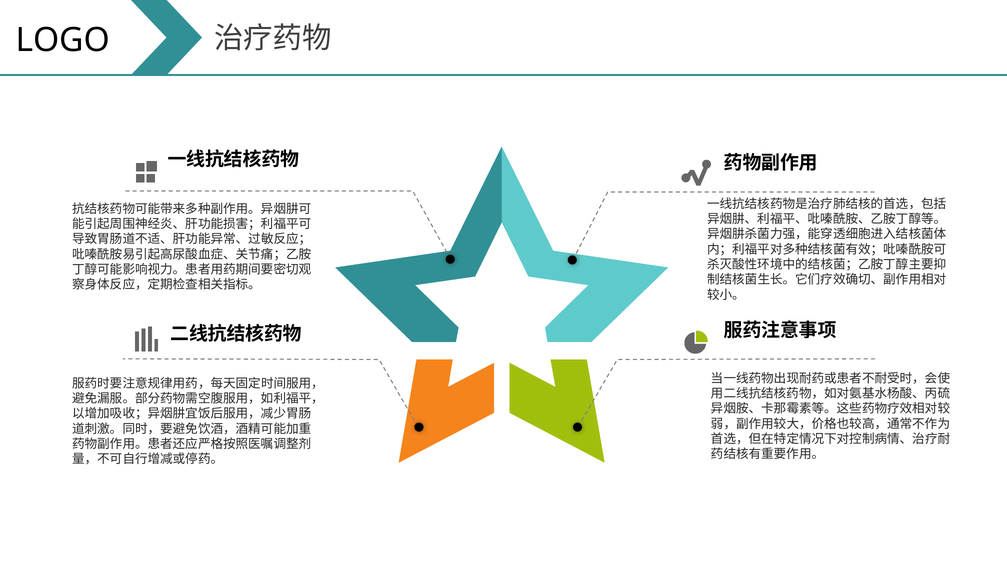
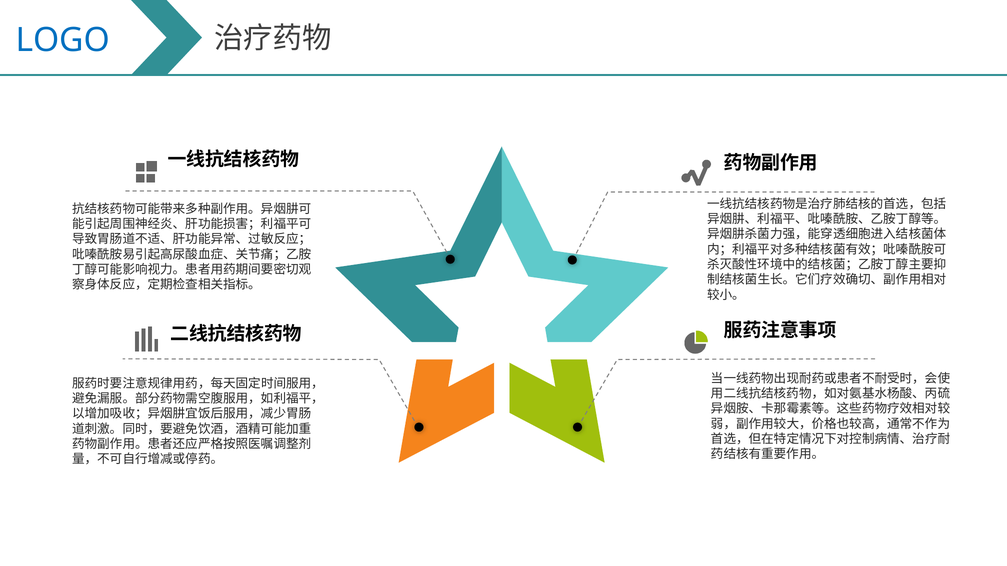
LOGO colour: black -> blue
